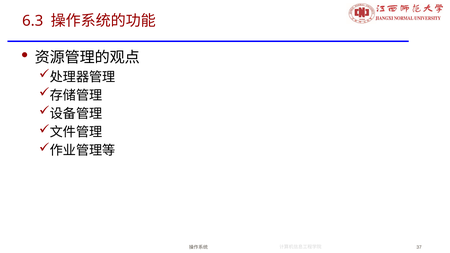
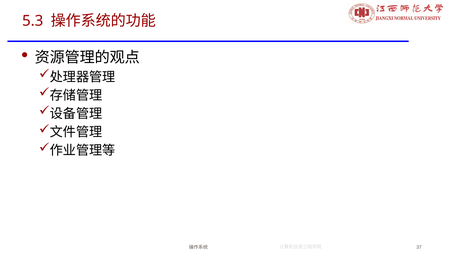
6.3: 6.3 -> 5.3
